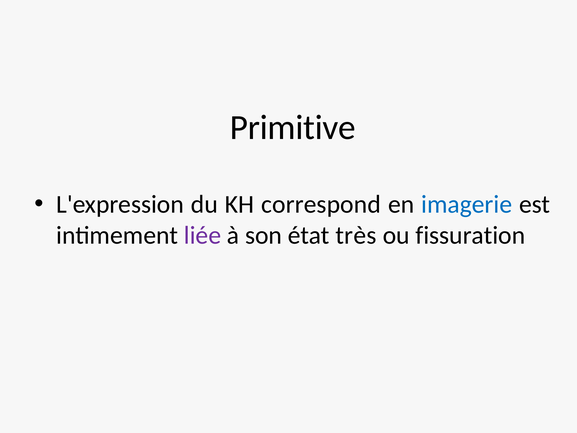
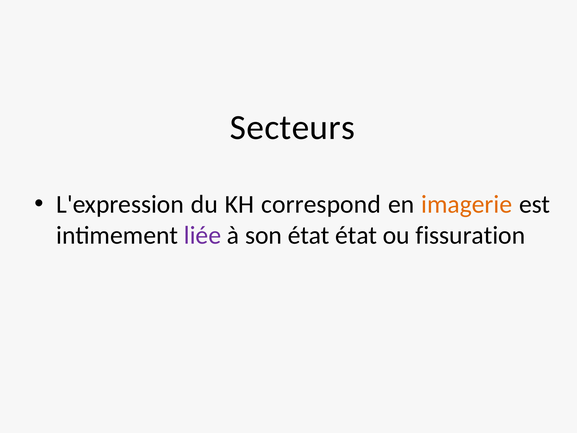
Primitive: Primitive -> Secteurs
imagerie colour: blue -> orange
état très: très -> état
